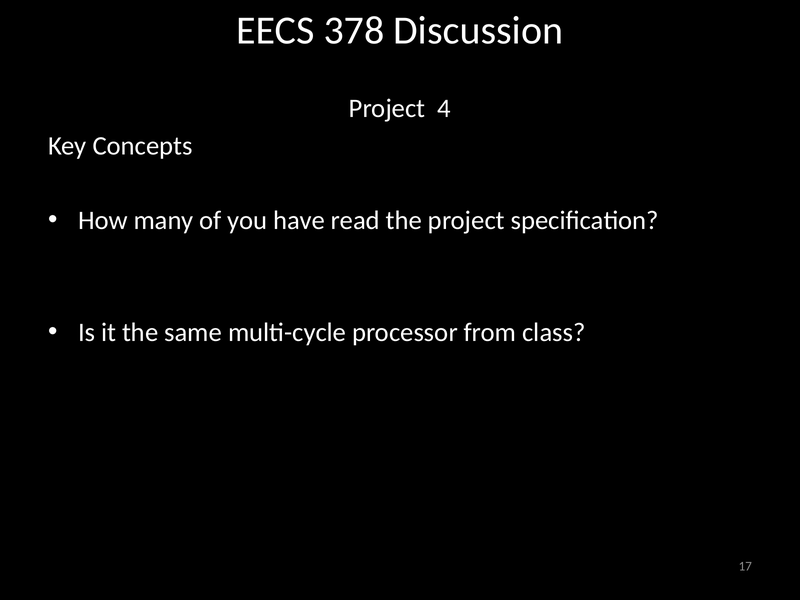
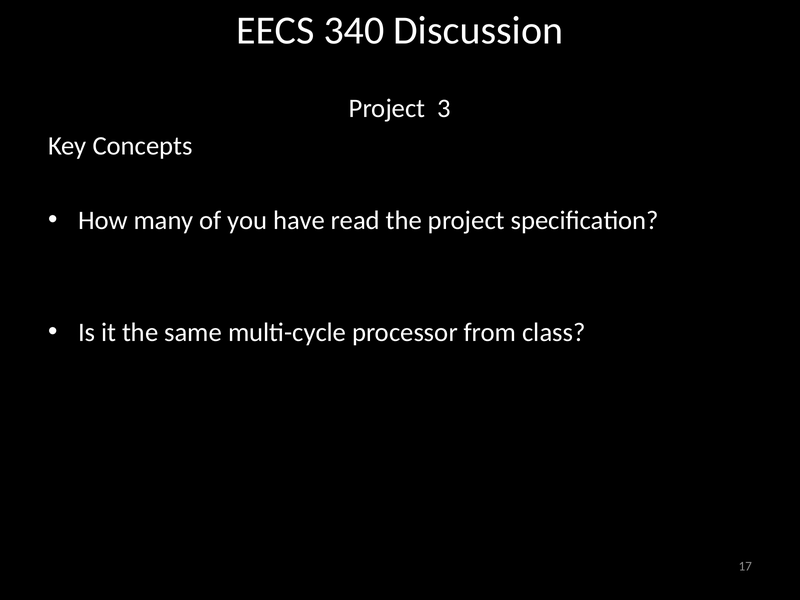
378: 378 -> 340
4: 4 -> 3
